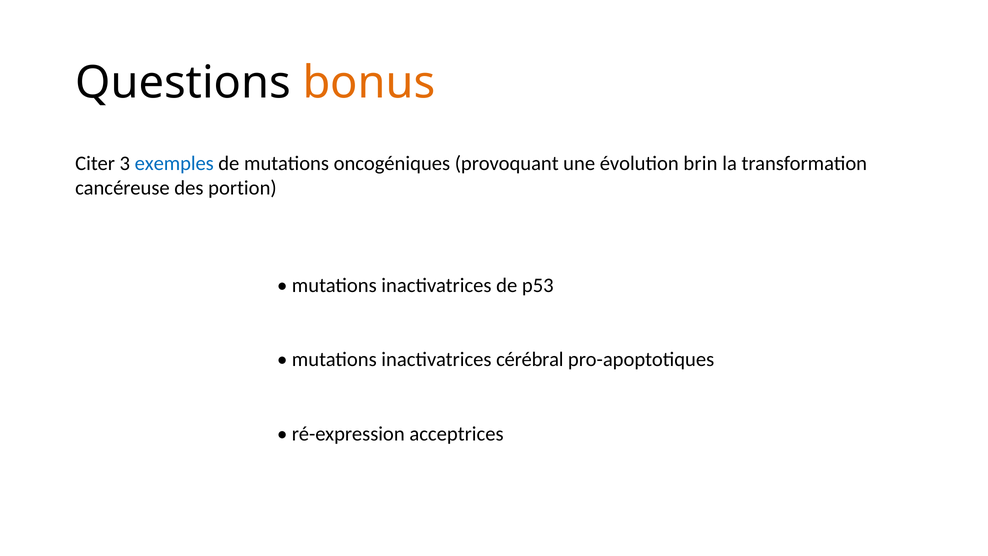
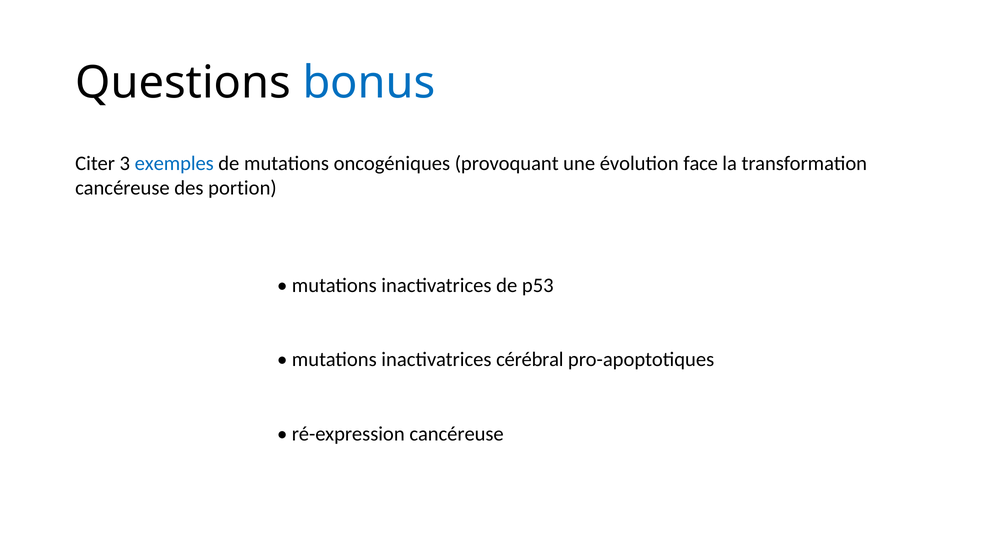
bonus colour: orange -> blue
brin: brin -> face
ré-expression acceptrices: acceptrices -> cancéreuse
